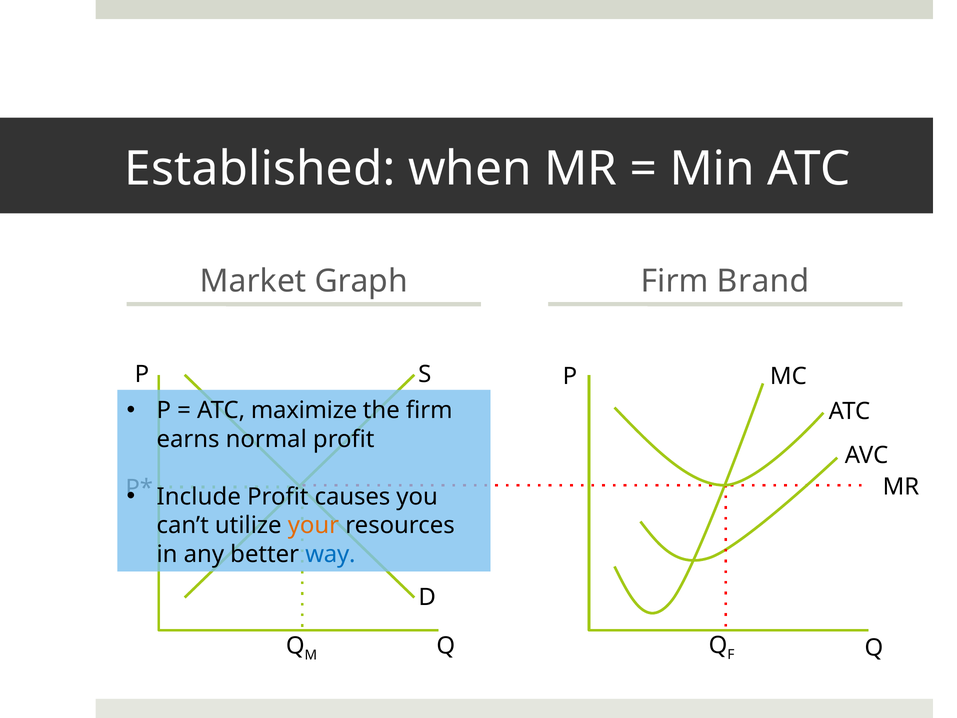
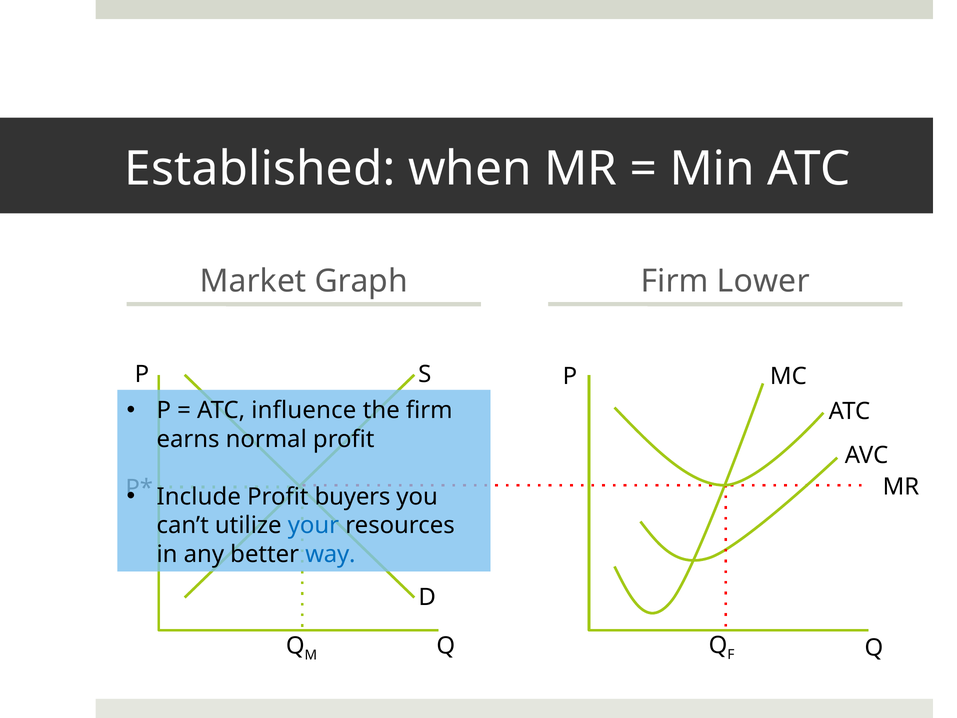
Brand: Brand -> Lower
maximize: maximize -> influence
causes: causes -> buyers
your colour: orange -> blue
